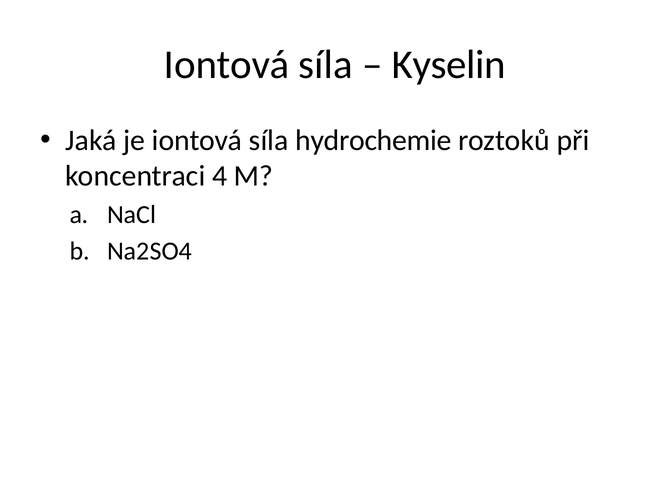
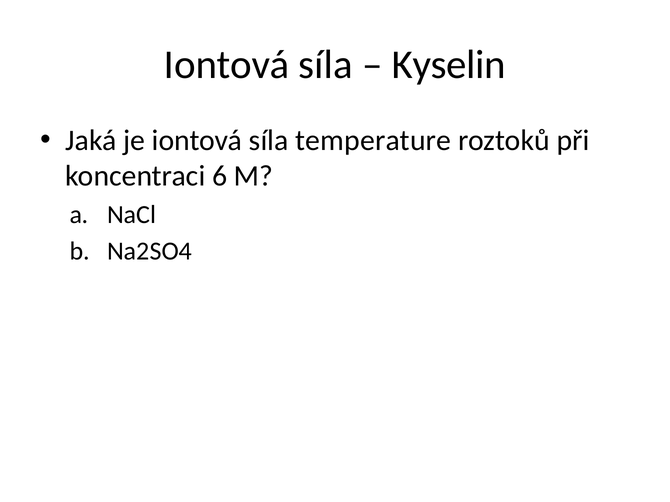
hydrochemie: hydrochemie -> temperature
4: 4 -> 6
